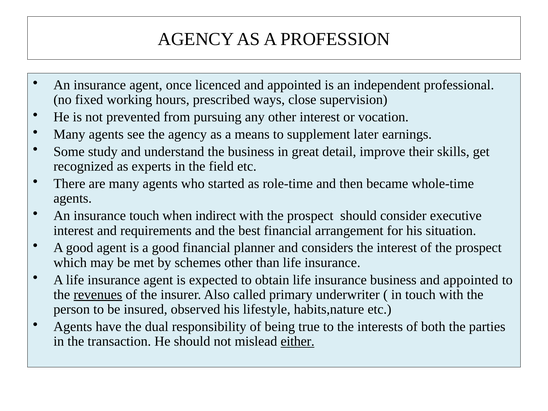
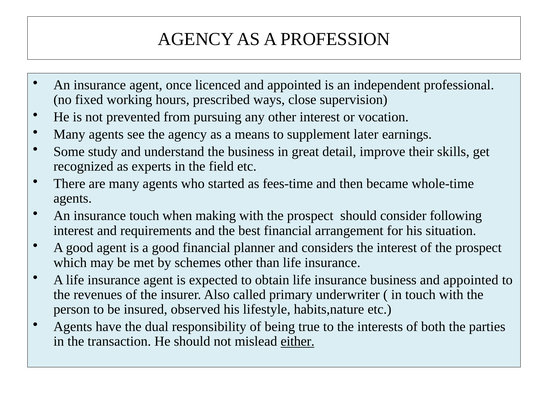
role-time: role-time -> fees-time
indirect: indirect -> making
executive: executive -> following
revenues underline: present -> none
